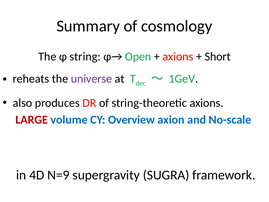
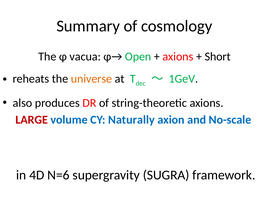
string: string -> vacua
universe colour: purple -> orange
Overview: Overview -> Naturally
N=9: N=9 -> N=6
